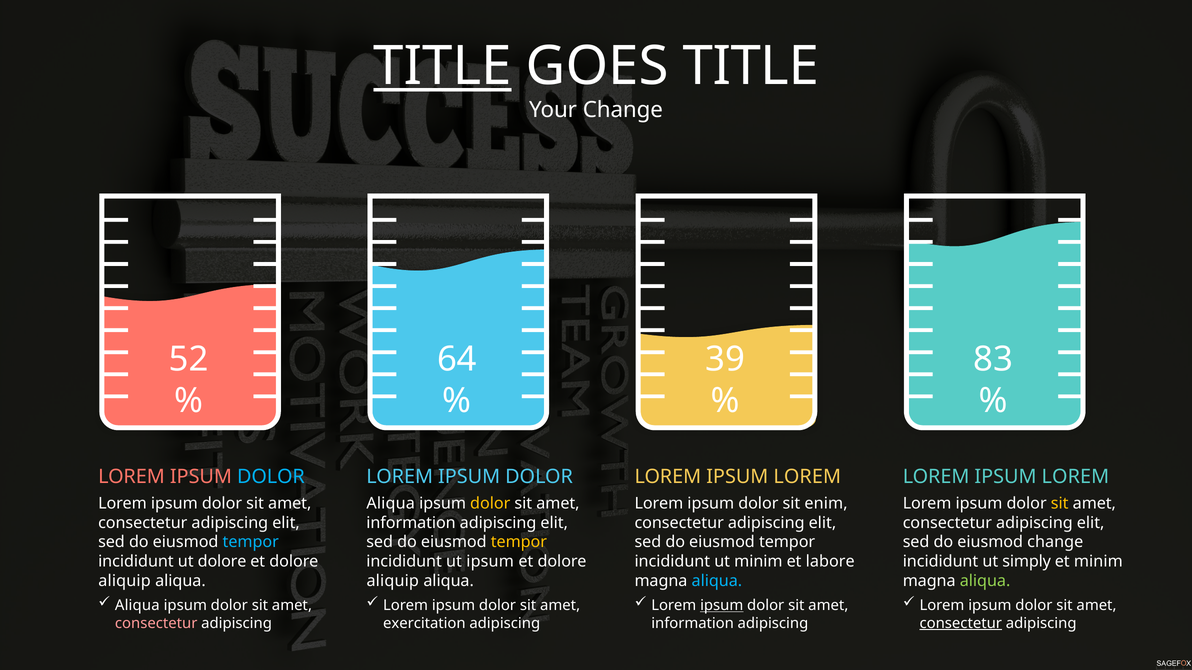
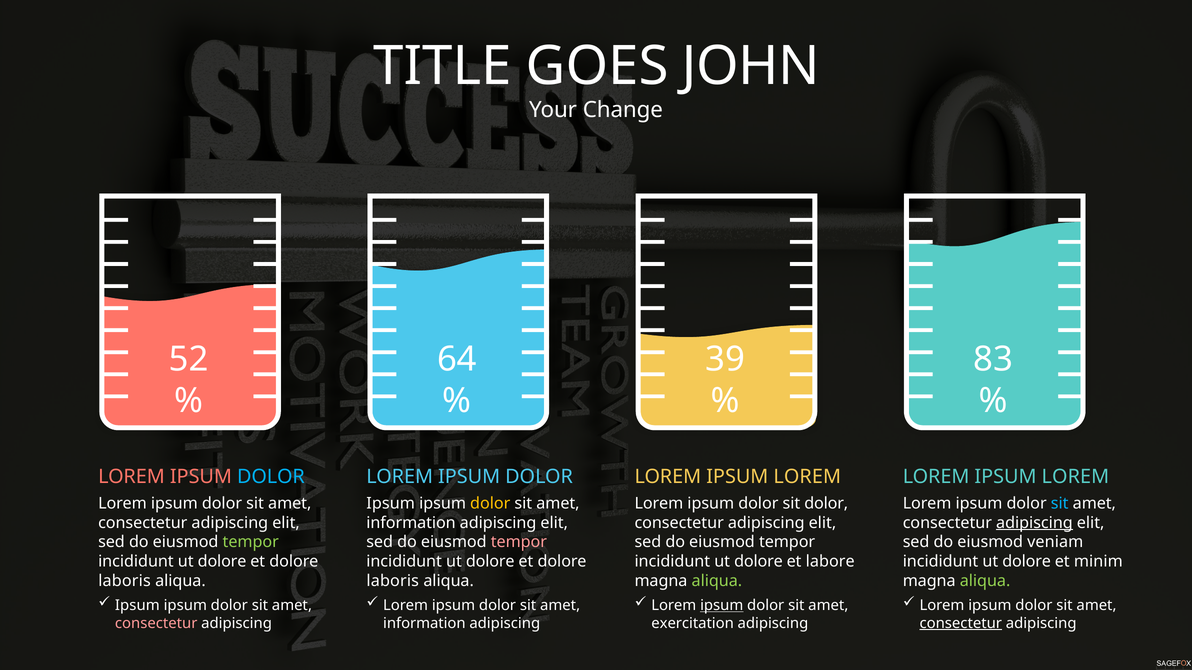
TITLE at (443, 66) underline: present -> none
GOES TITLE: TITLE -> JOHN
Aliqua at (391, 504): Aliqua -> Ipsum
sit enim: enim -> dolor
sit at (1060, 504) colour: yellow -> light blue
adipiscing at (1034, 523) underline: none -> present
tempor at (251, 543) colour: light blue -> light green
tempor at (519, 543) colour: yellow -> pink
eiusmod change: change -> veniam
ipsum at (490, 562): ipsum -> dolore
minim at (758, 562): minim -> dolore
simply at (1027, 562): simply -> dolore
aliquip at (125, 581): aliquip -> laboris
aliquip at (393, 581): aliquip -> laboris
aliqua at (717, 581) colour: light blue -> light green
Aliqua at (137, 606): Aliqua -> Ipsum
exercitation at (424, 624): exercitation -> information
information at (693, 624): information -> exercitation
